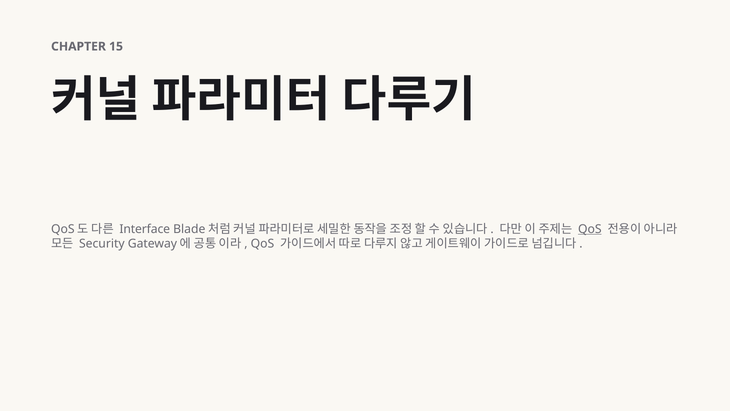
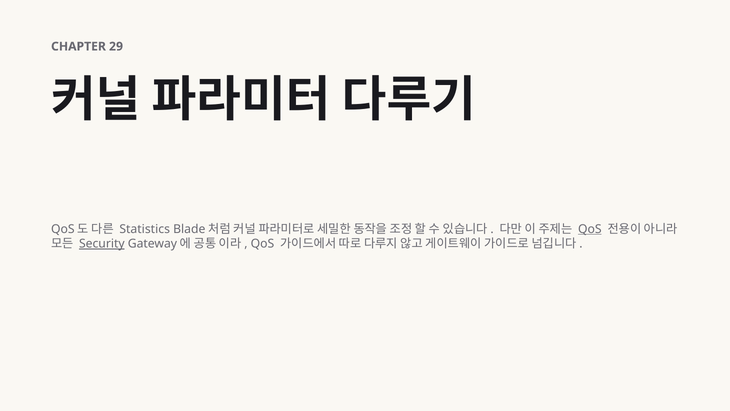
15: 15 -> 29
Interface: Interface -> Statistics
Security underline: none -> present
